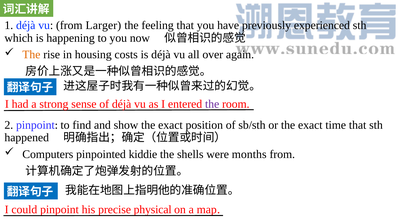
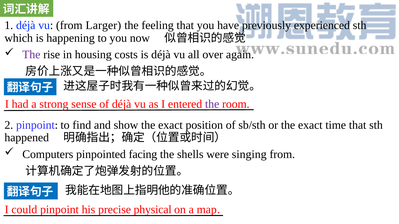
The at (31, 55) colour: orange -> purple
kiddie: kiddie -> facing
months: months -> singing
